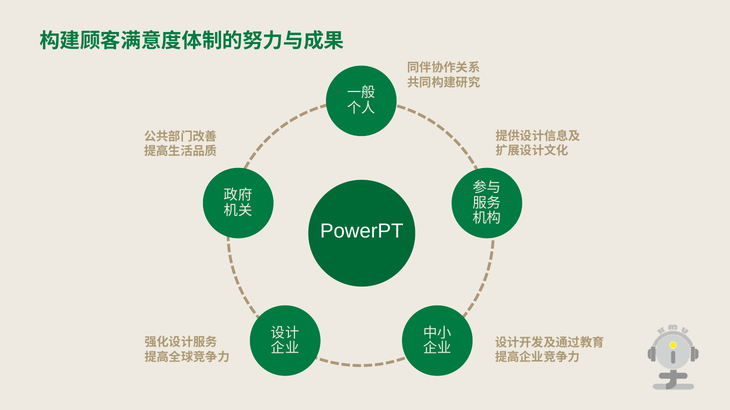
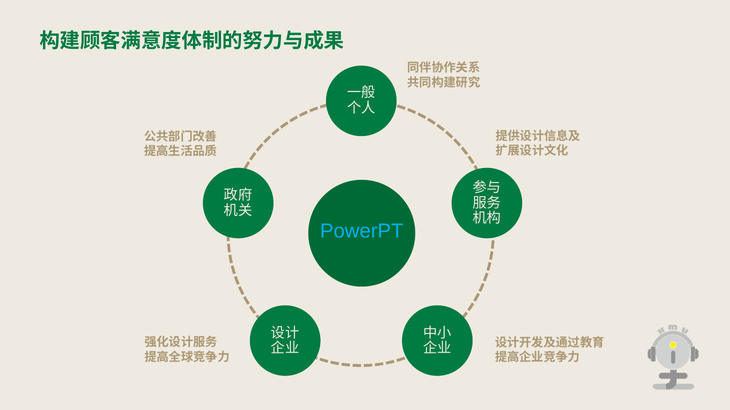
PowerPT colour: white -> light blue
